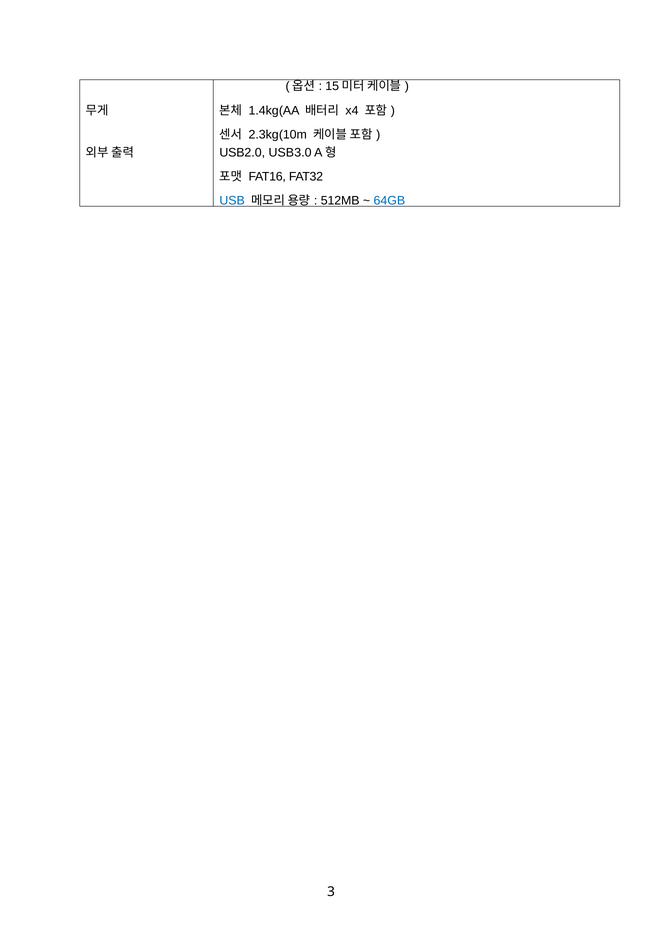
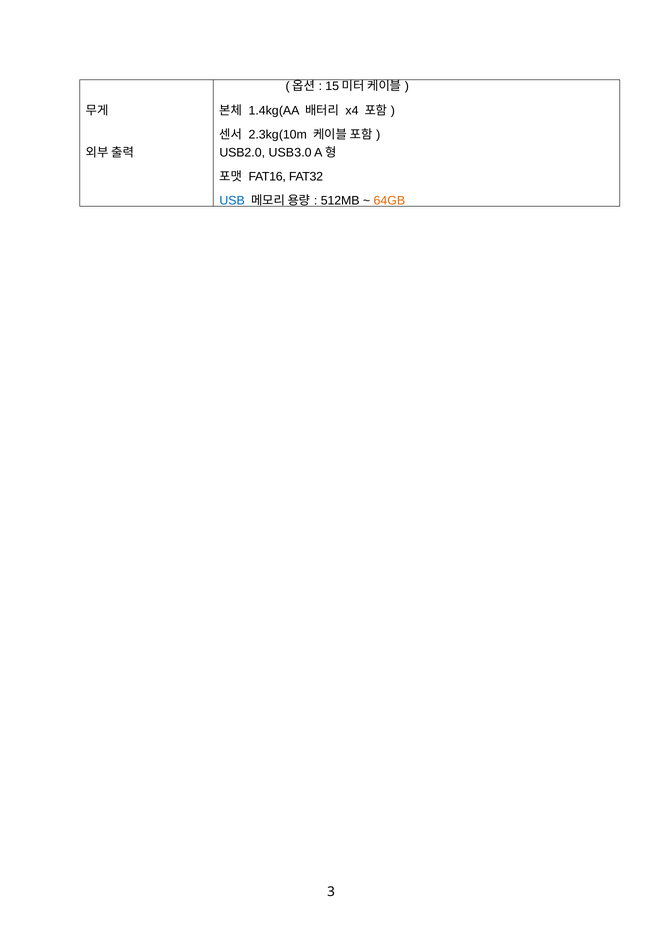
64GB colour: blue -> orange
